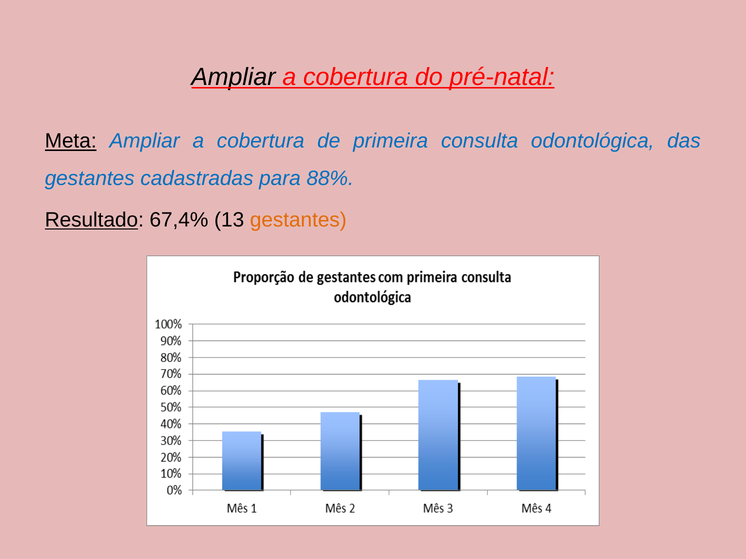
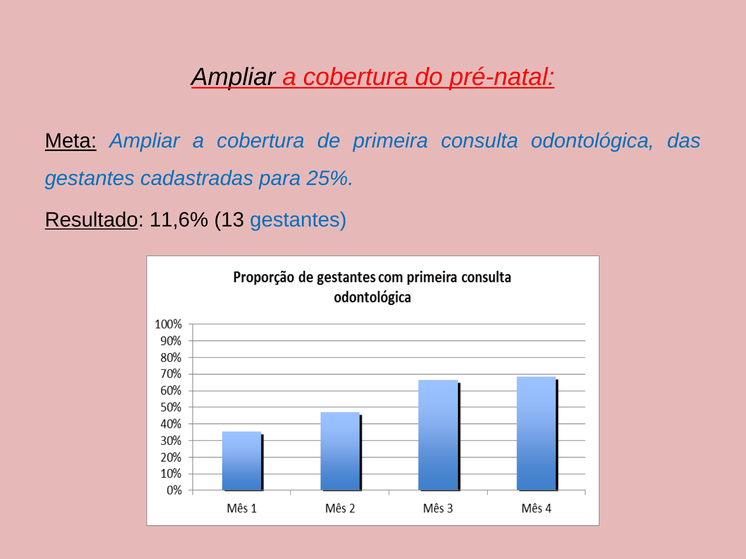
88%: 88% -> 25%
67,4%: 67,4% -> 11,6%
gestantes at (298, 220) colour: orange -> blue
